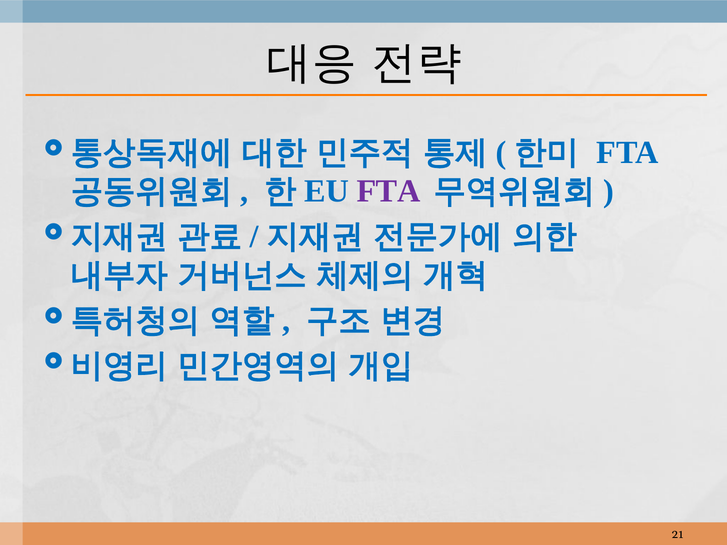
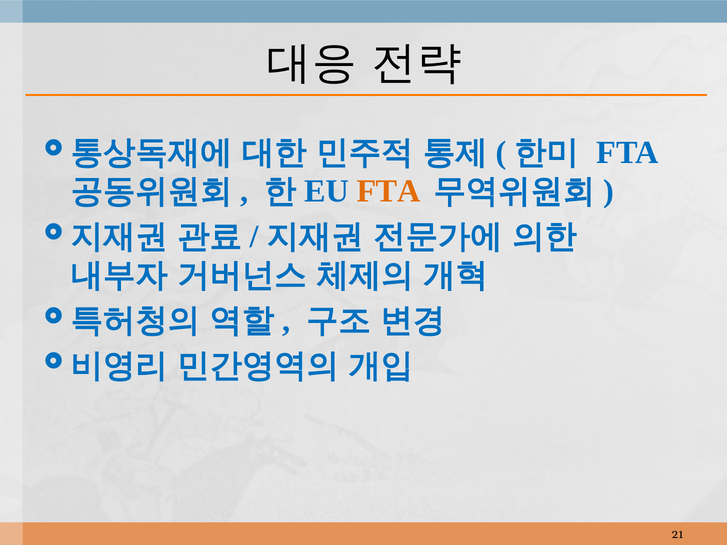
FTA at (388, 191) colour: purple -> orange
